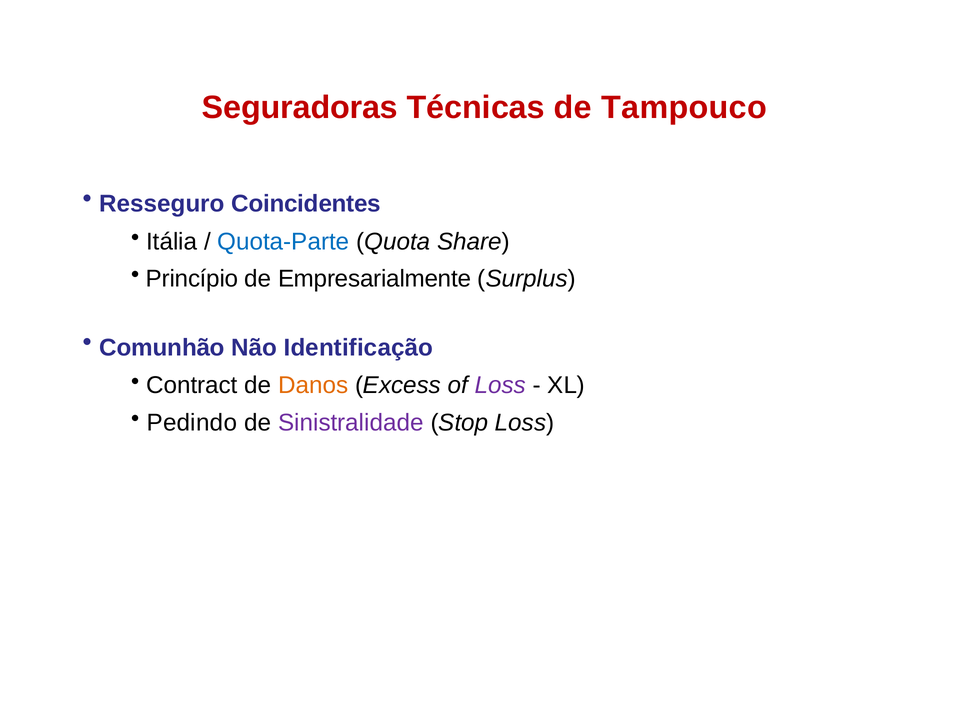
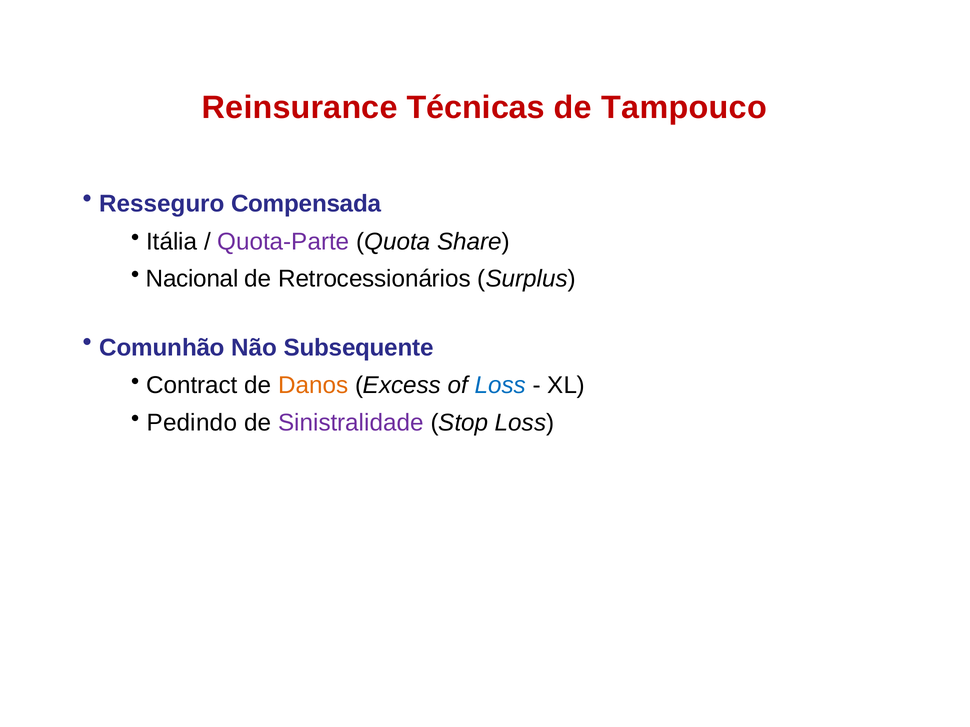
Seguradoras: Seguradoras -> Reinsurance
Coincidentes: Coincidentes -> Compensada
Quota-Parte colour: blue -> purple
Princípio: Princípio -> Nacional
Empresarialmente: Empresarialmente -> Retrocessionários
Identificação: Identificação -> Subsequente
Loss at (500, 386) colour: purple -> blue
